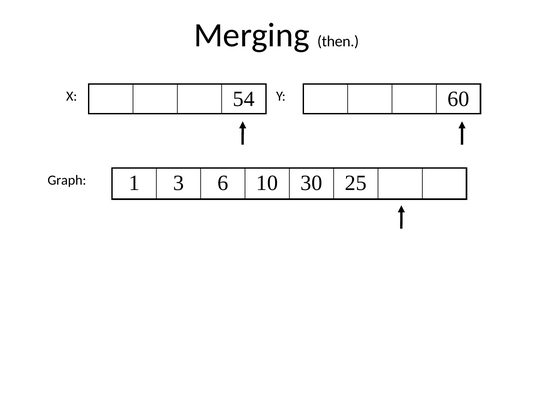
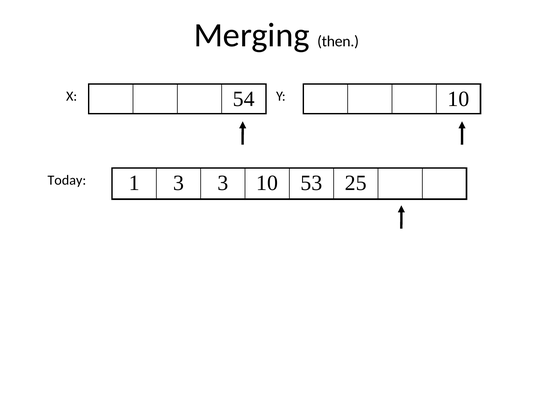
54 60: 60 -> 10
3 6: 6 -> 3
30: 30 -> 53
Graph: Graph -> Today
